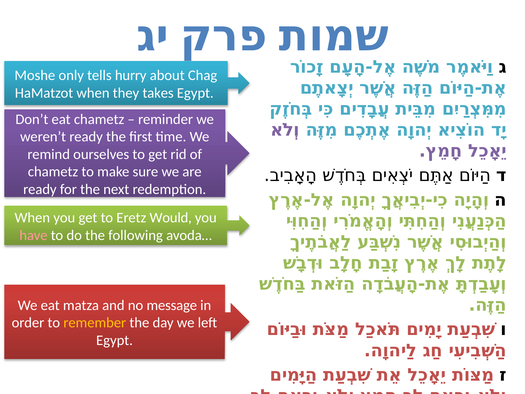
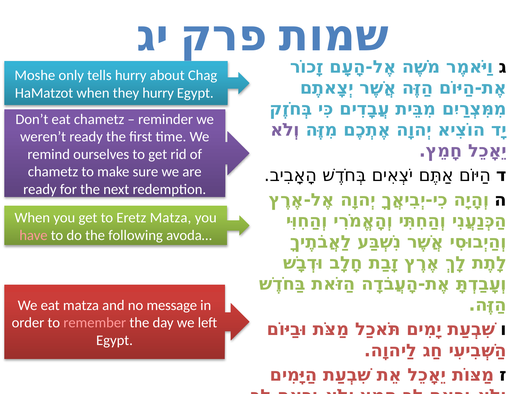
they takes: takes -> hurry
Eretz Would: Would -> Matza
remember colour: yellow -> pink
